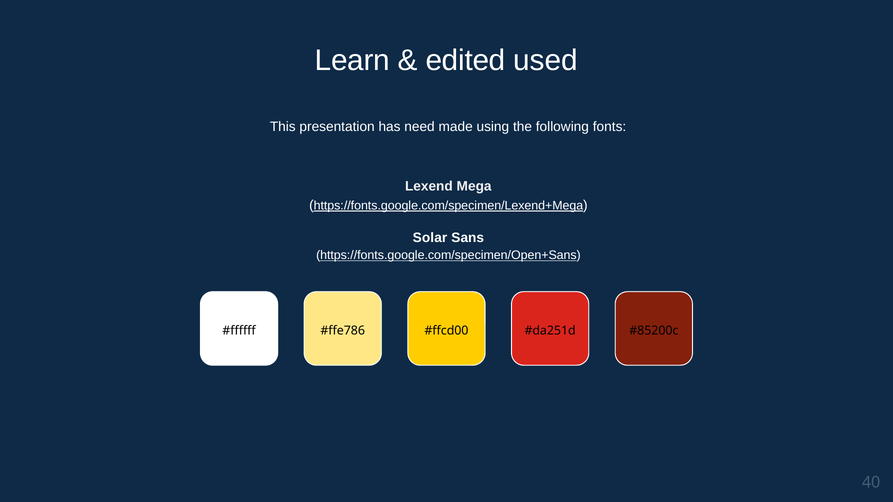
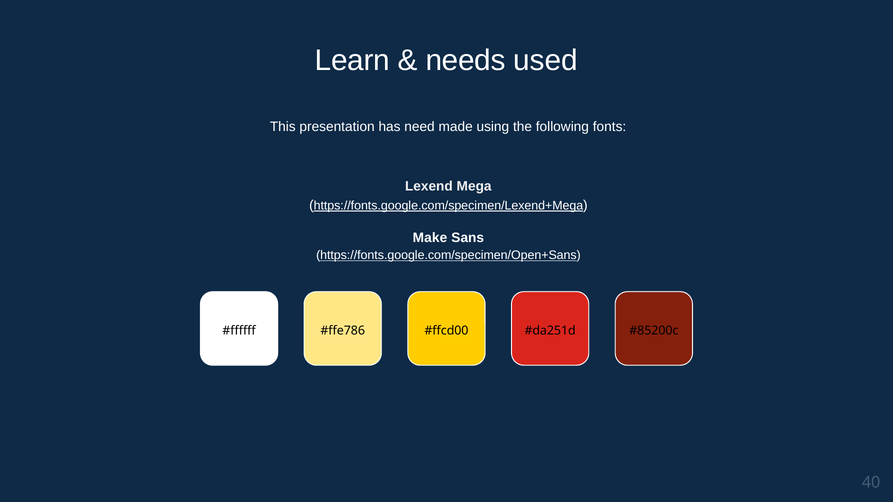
edited: edited -> needs
Solar: Solar -> Make
